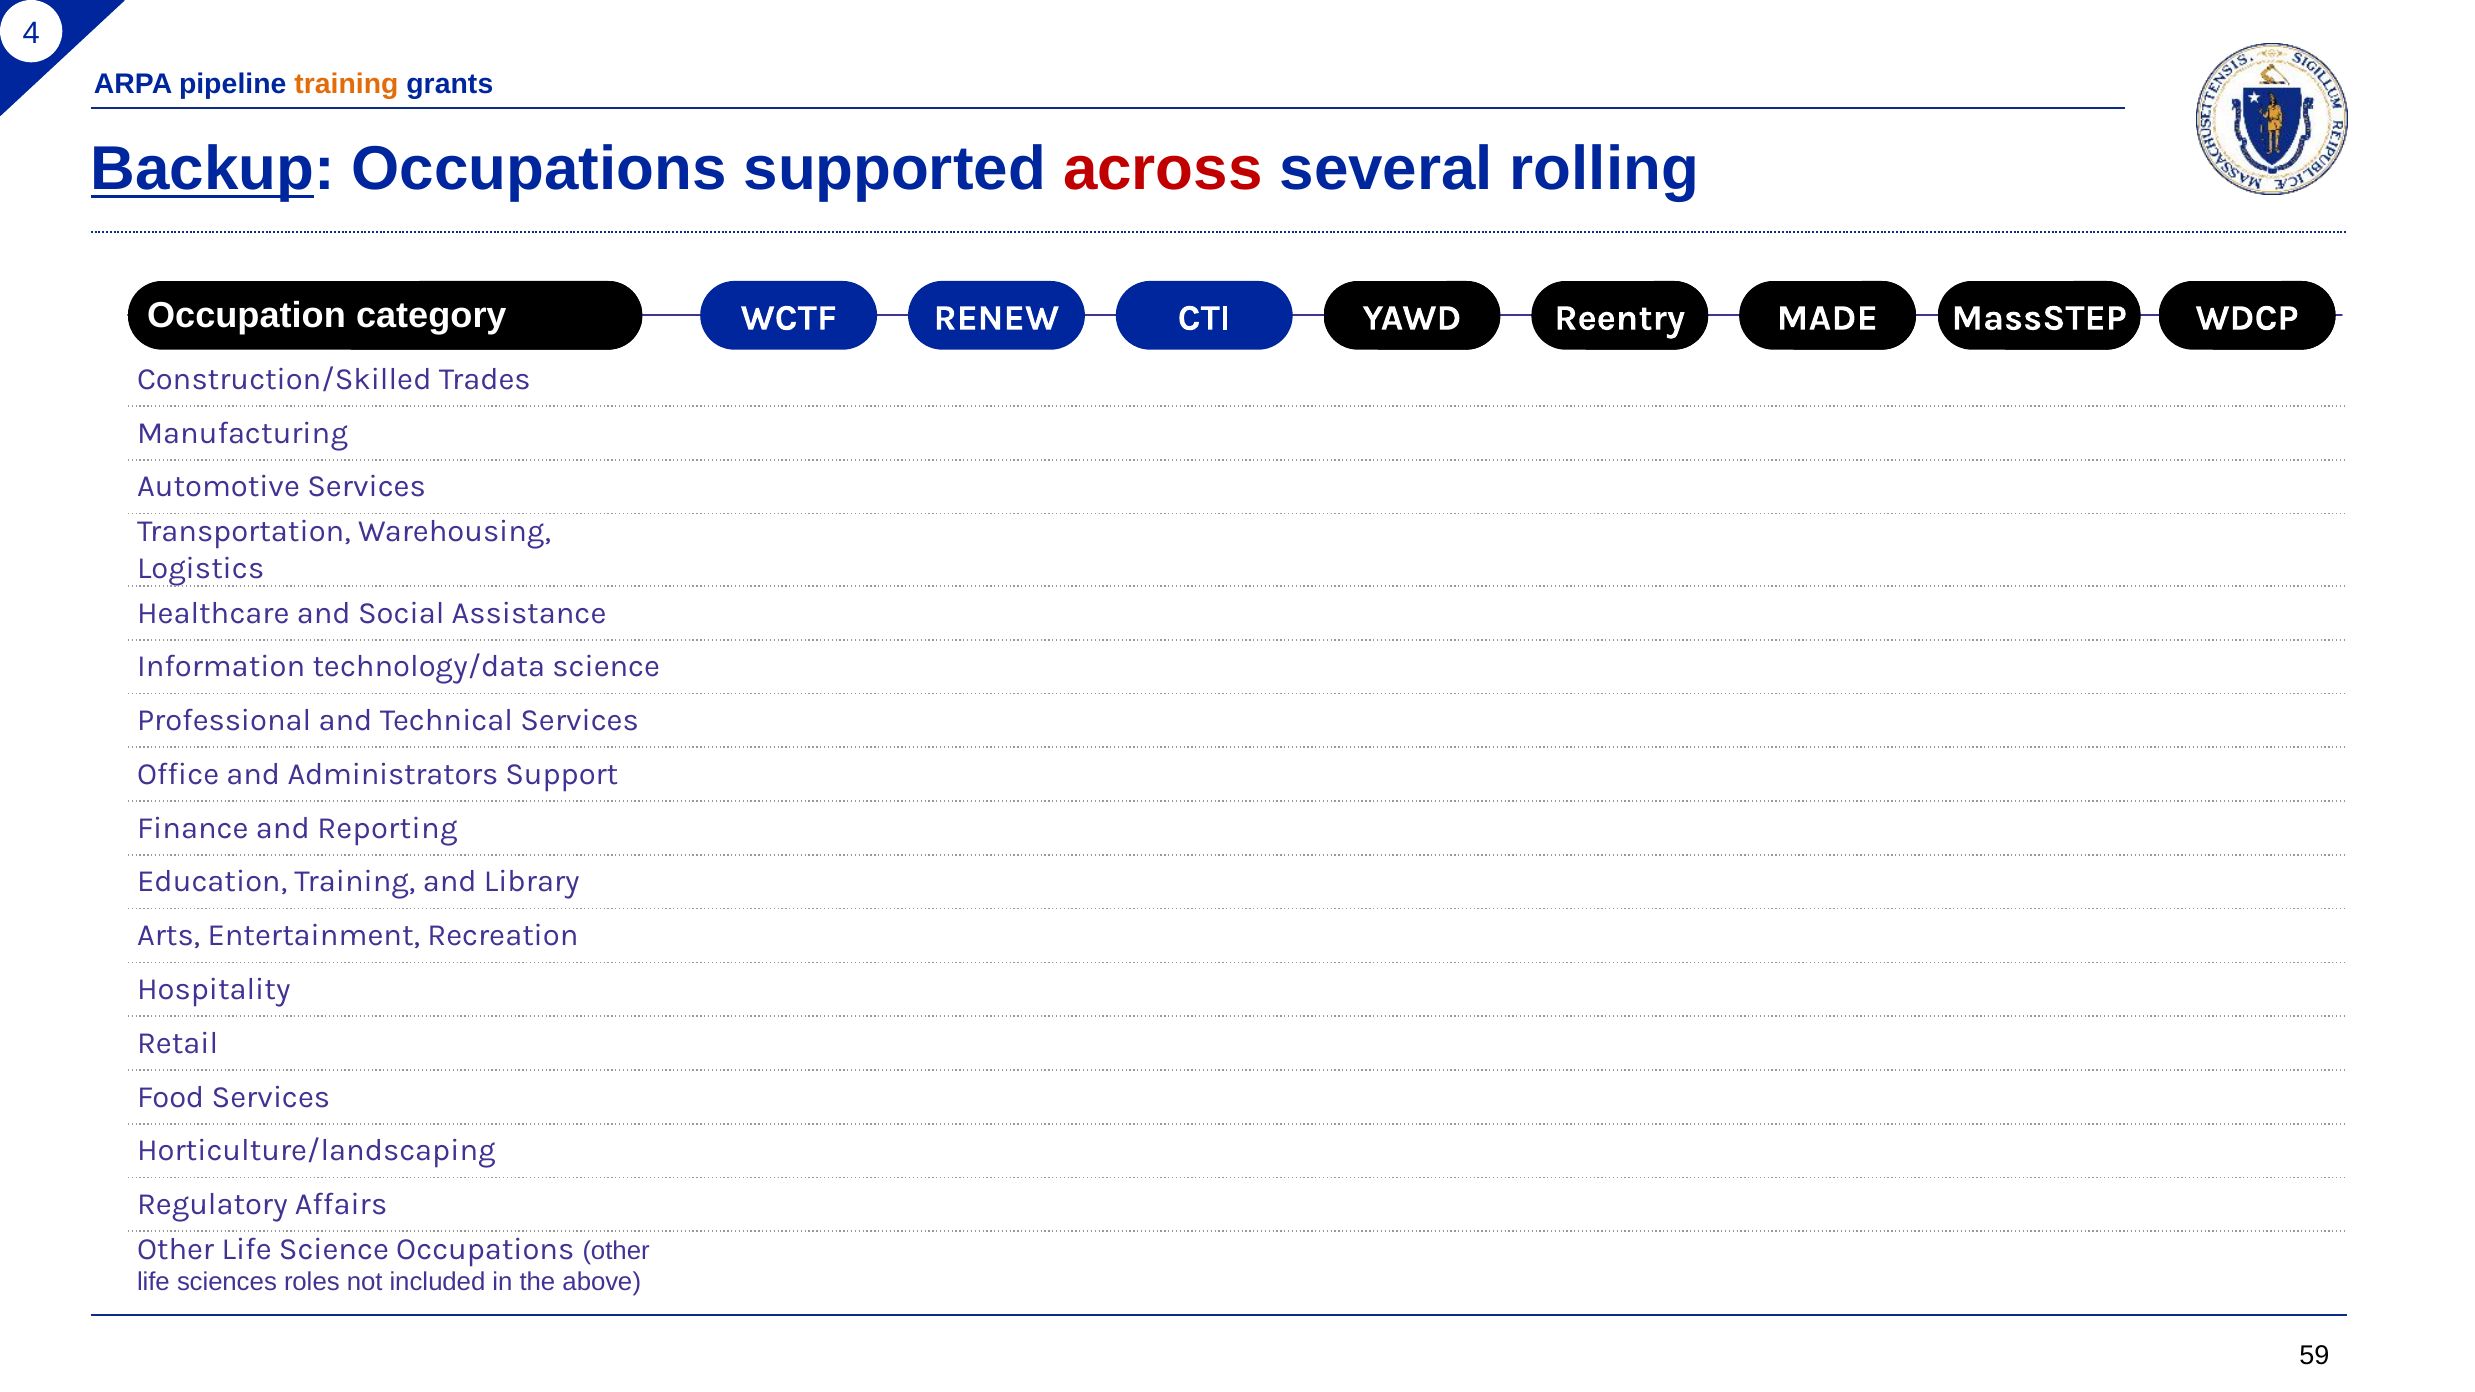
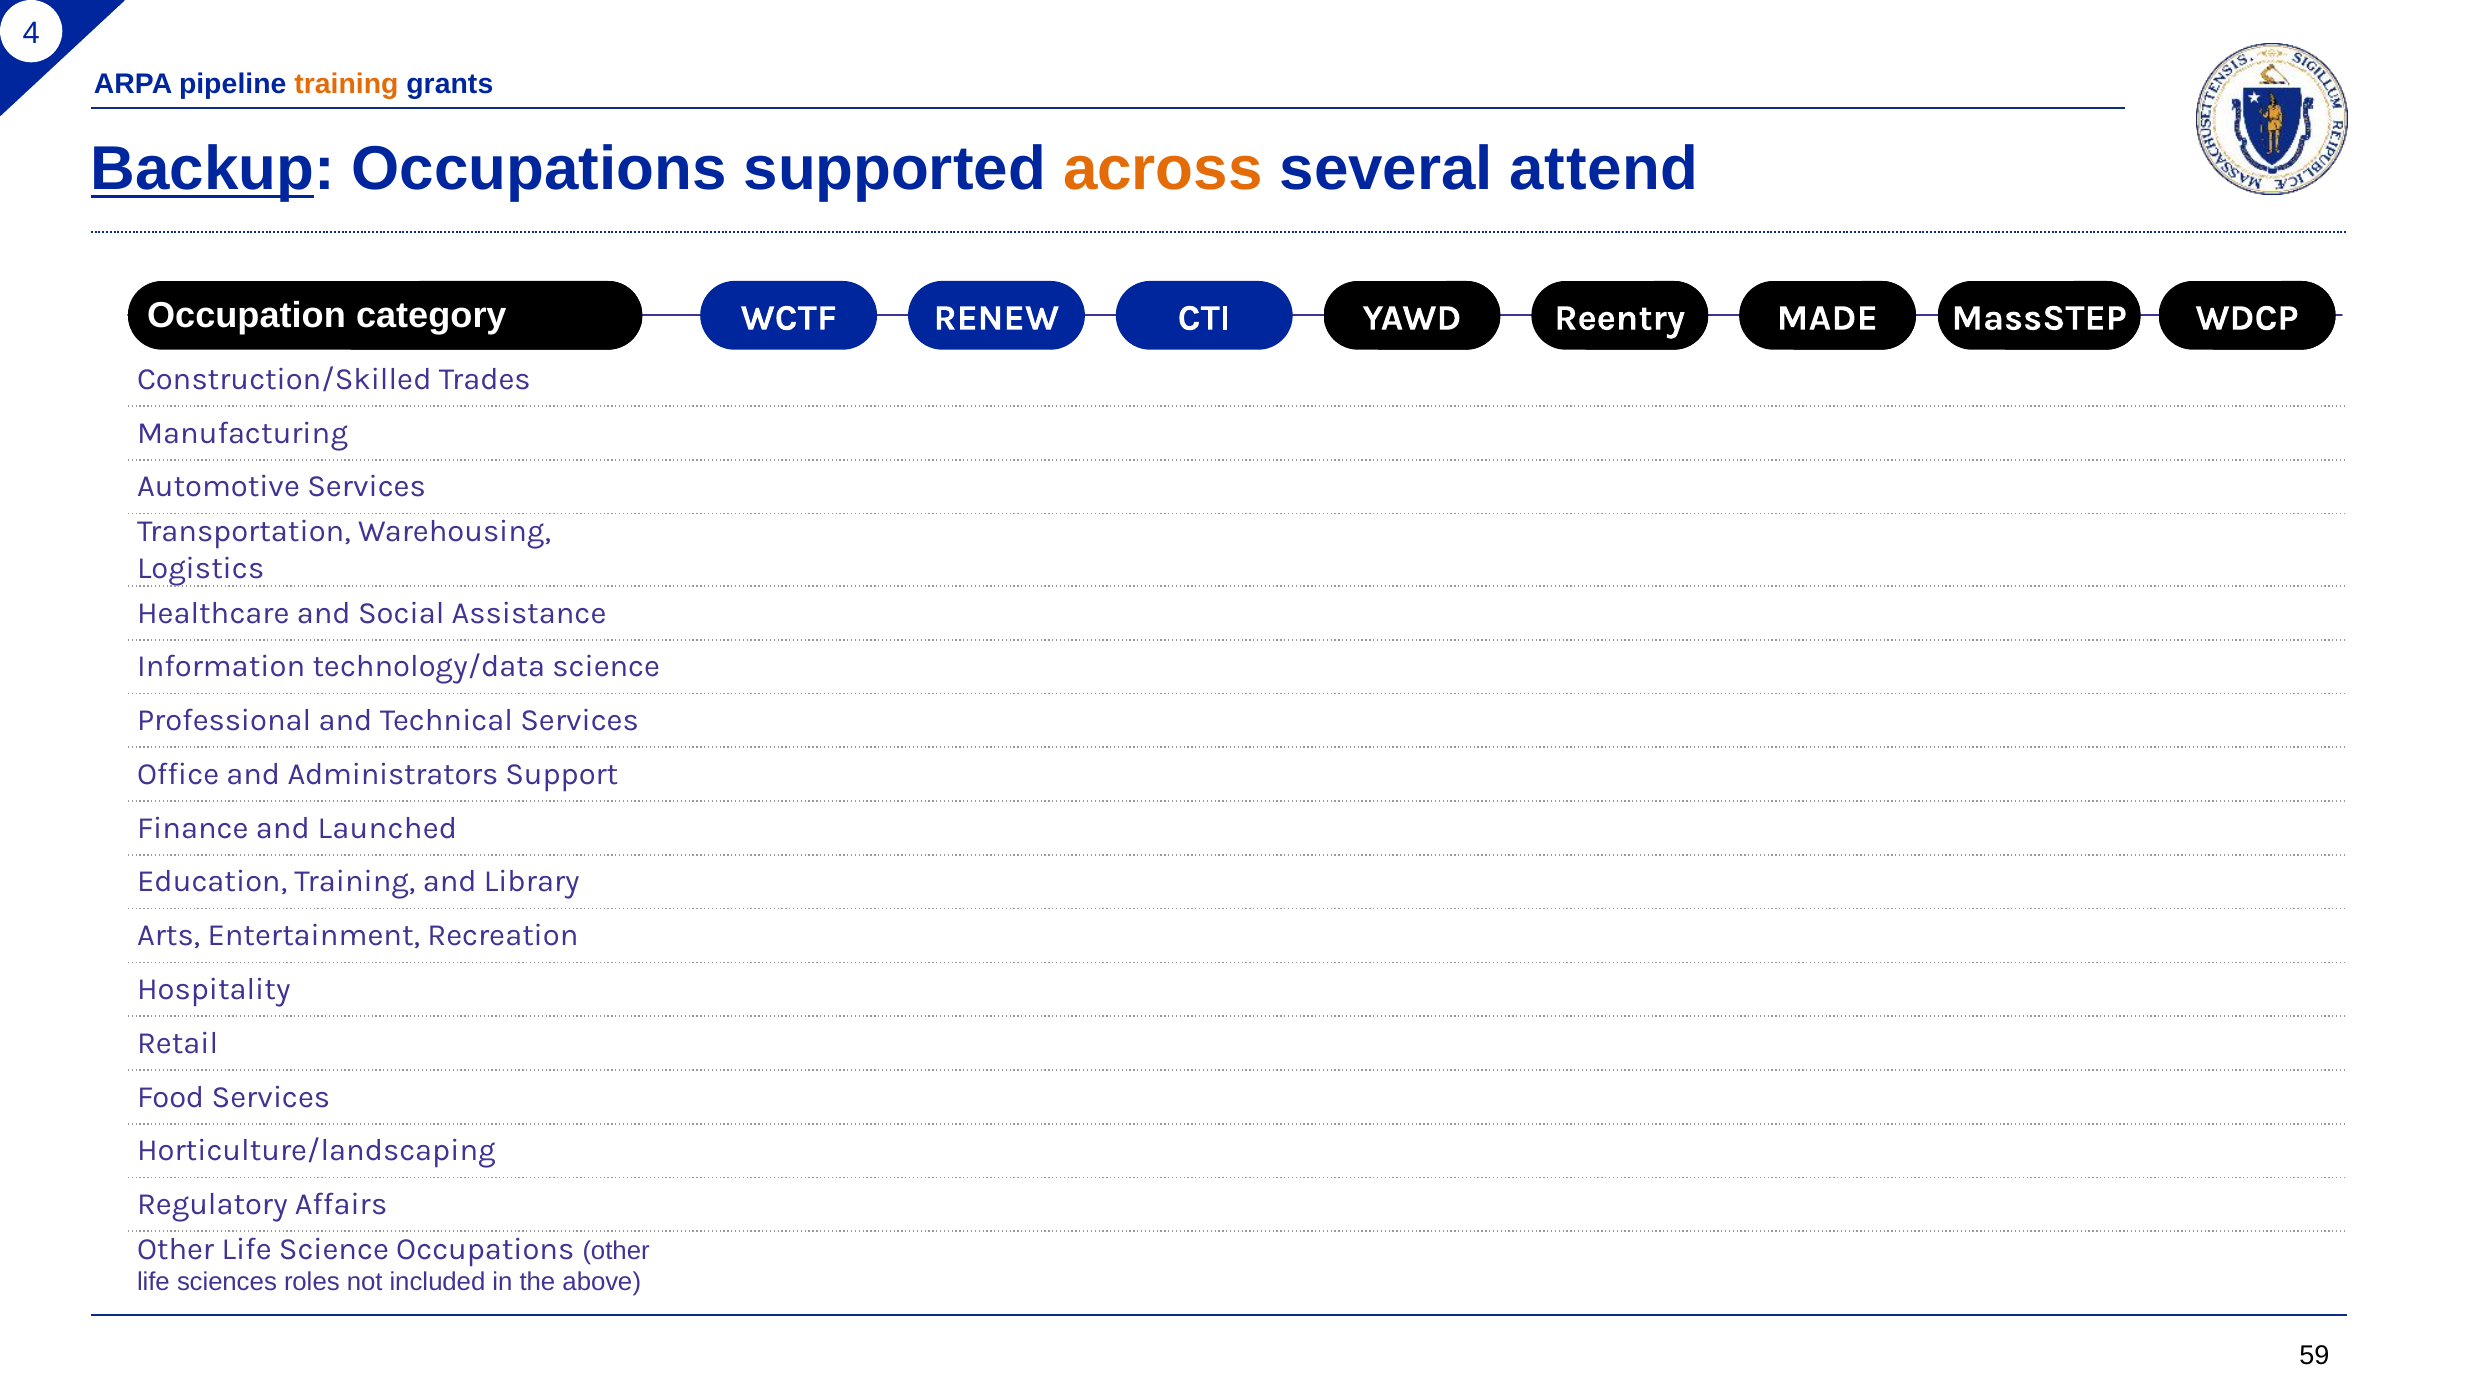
across colour: red -> orange
rolling: rolling -> attend
Reporting: Reporting -> Launched
